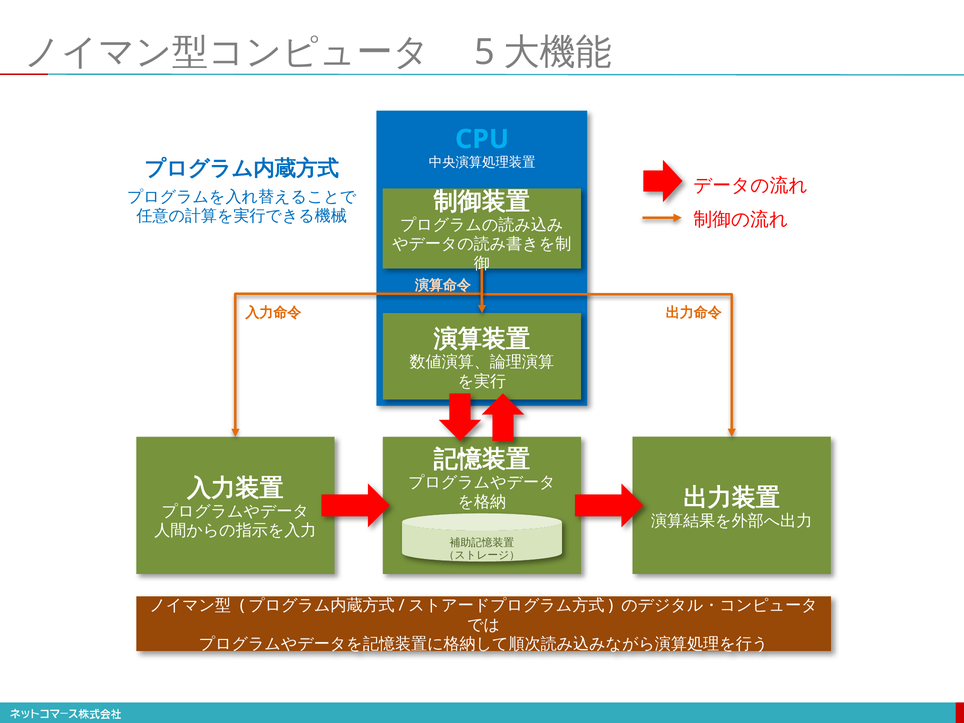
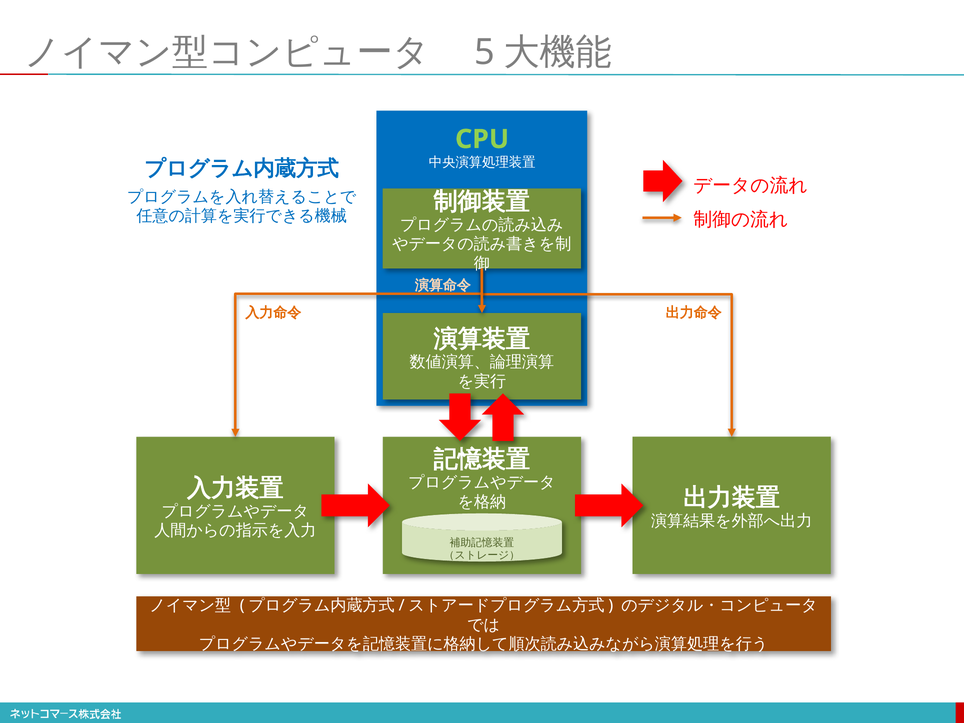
CPU colour: light blue -> light green
